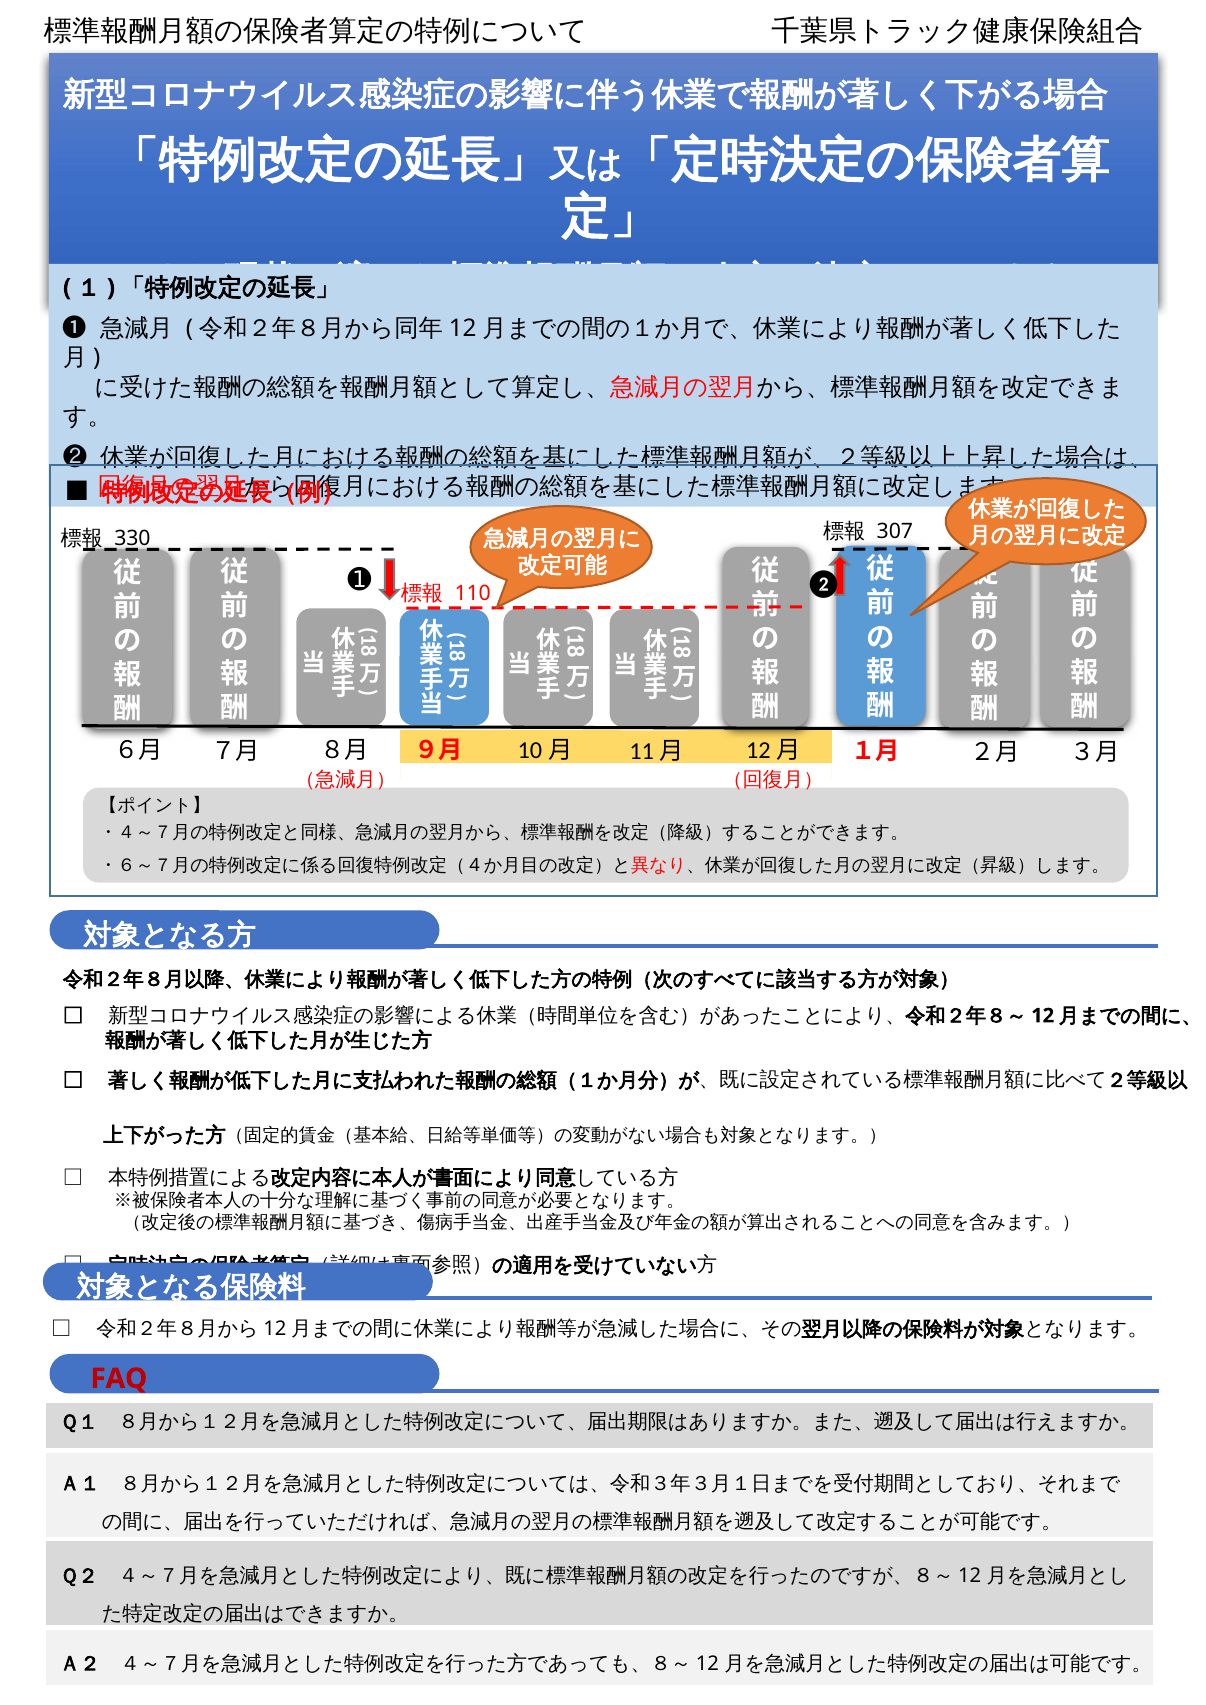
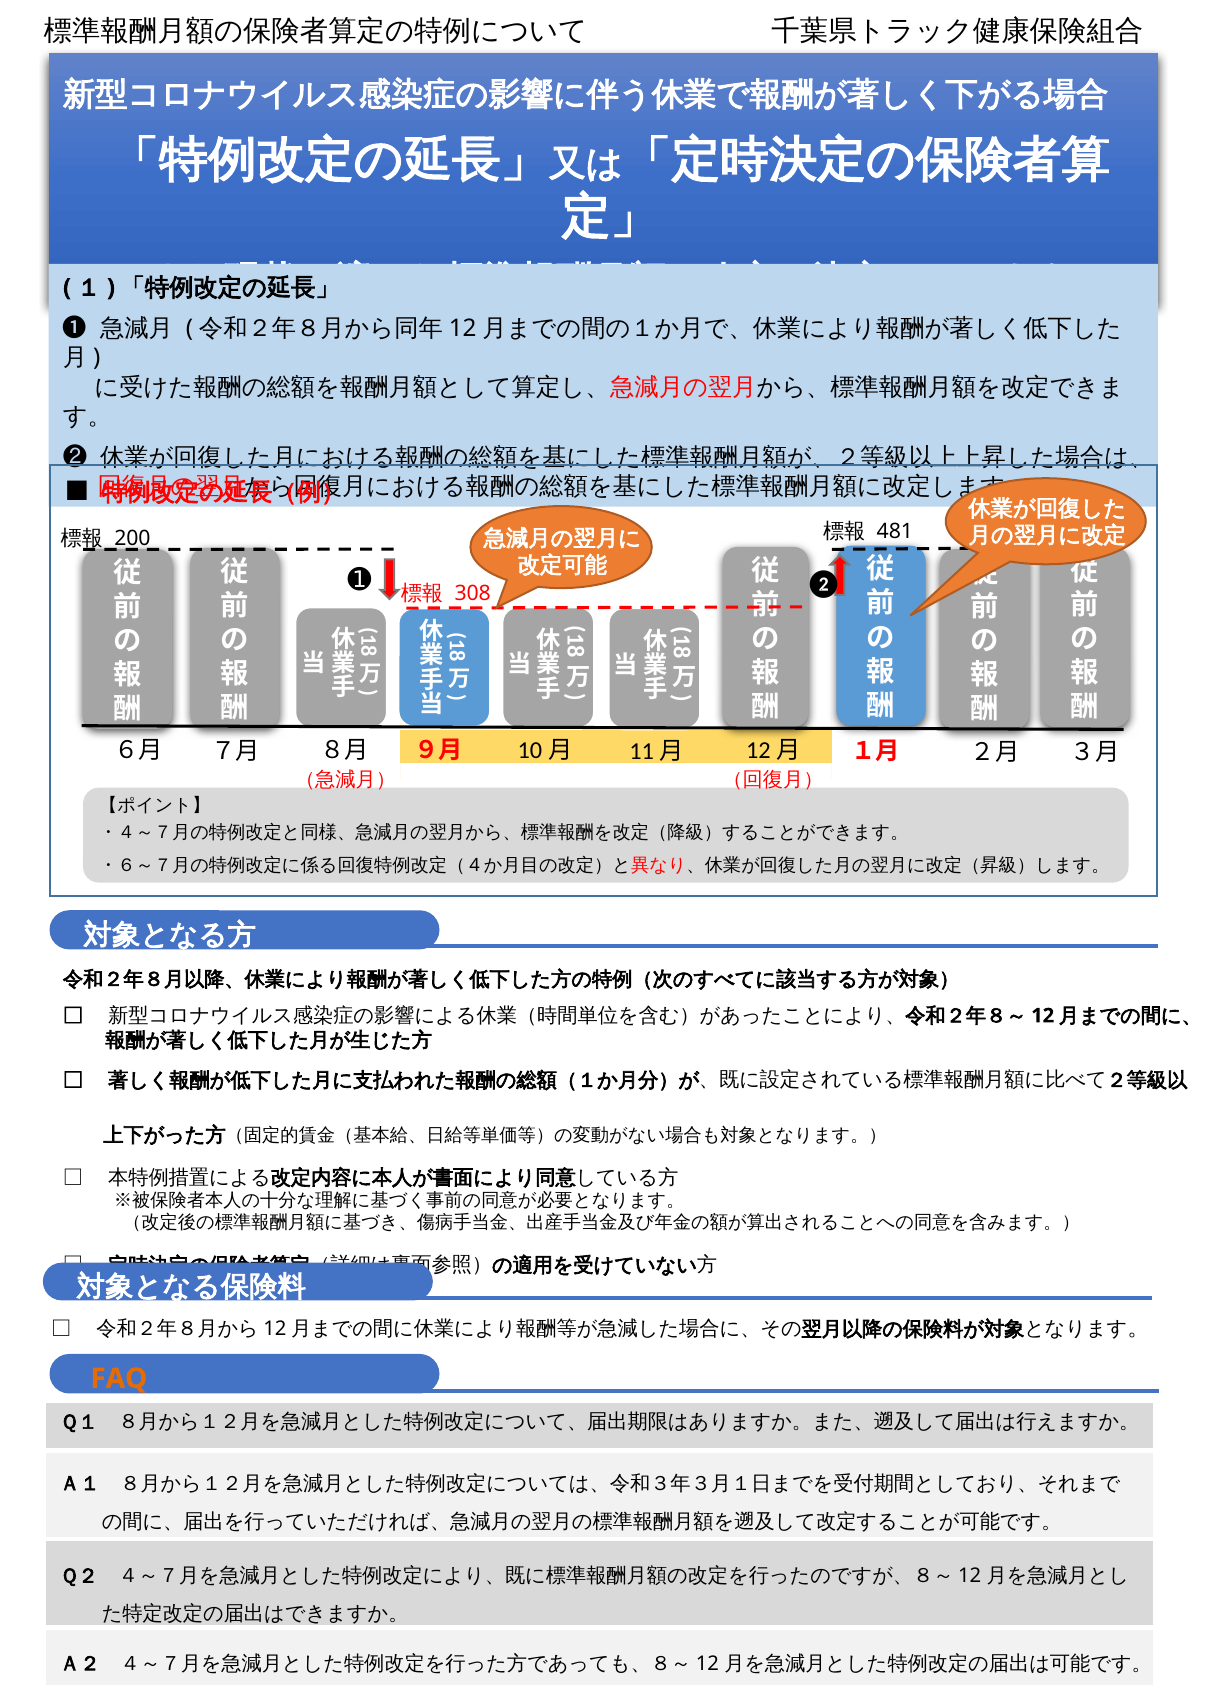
307: 307 -> 481
330: 330 -> 200
110: 110 -> 308
FAQ colour: red -> orange
